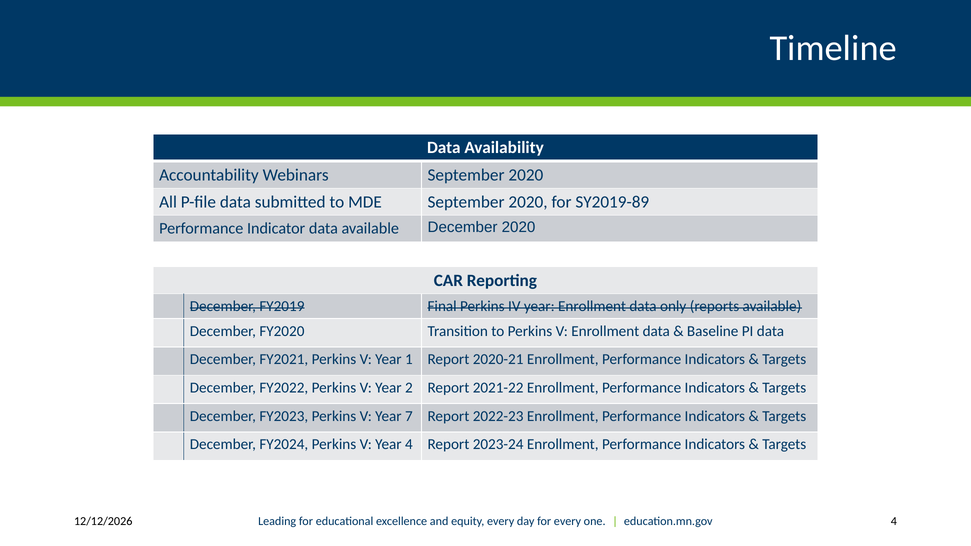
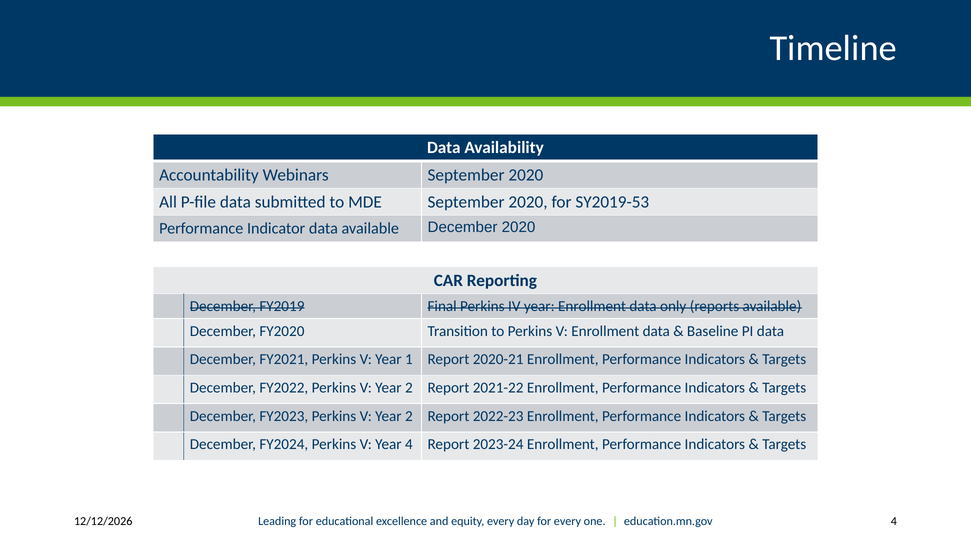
SY2019-89: SY2019-89 -> SY2019-53
7 at (409, 416): 7 -> 2
